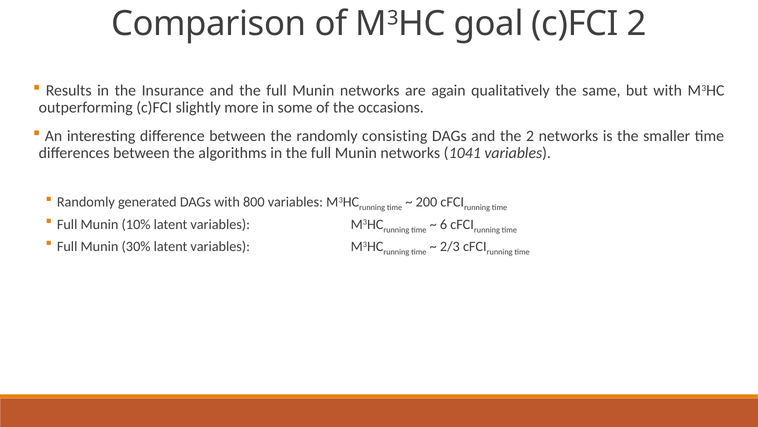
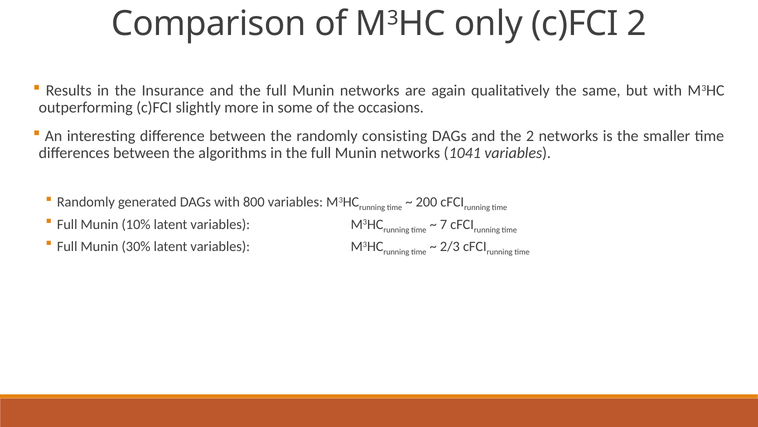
goal: goal -> only
6: 6 -> 7
